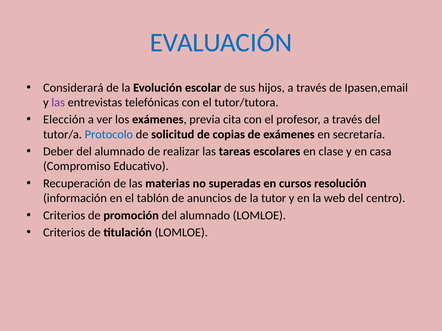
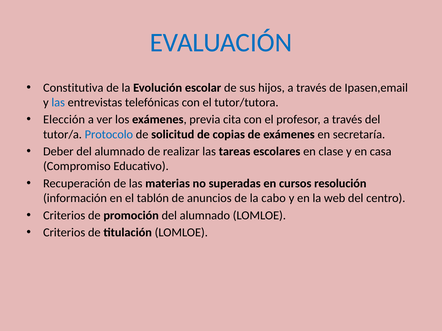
Considerará: Considerará -> Constitutiva
las at (58, 103) colour: purple -> blue
tutor: tutor -> cabo
